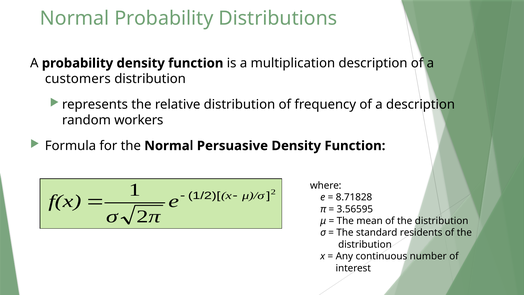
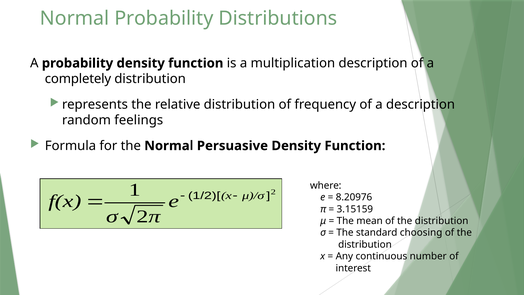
customers: customers -> completely
workers: workers -> feelings
8.71828: 8.71828 -> 8.20976
3.56595: 3.56595 -> 3.15159
residents: residents -> choosing
